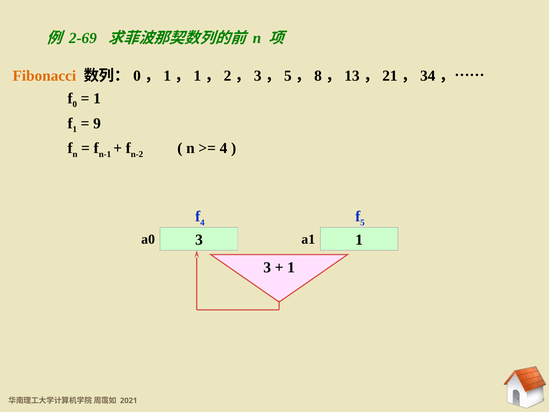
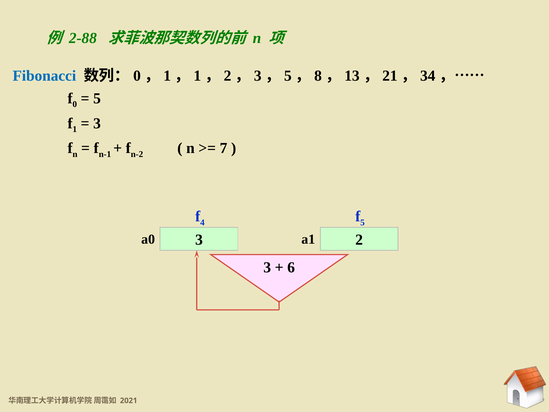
2-69: 2-69 -> 2-88
Fibonacci colour: orange -> blue
1 at (97, 98): 1 -> 5
9 at (97, 123): 9 -> 3
4 at (224, 148): 4 -> 7
a0 1: 1 -> 2
1 at (291, 267): 1 -> 6
